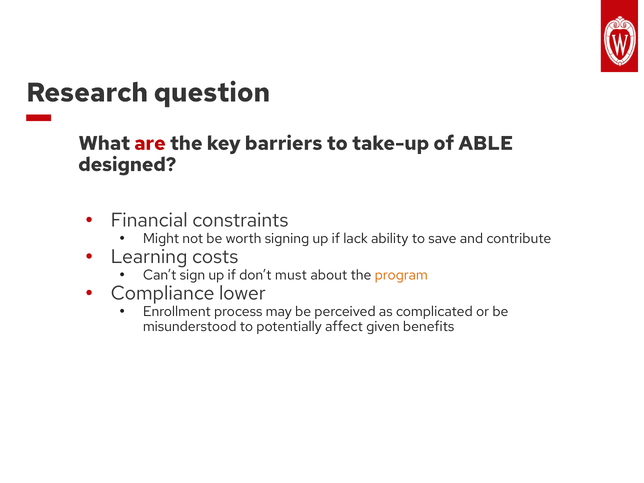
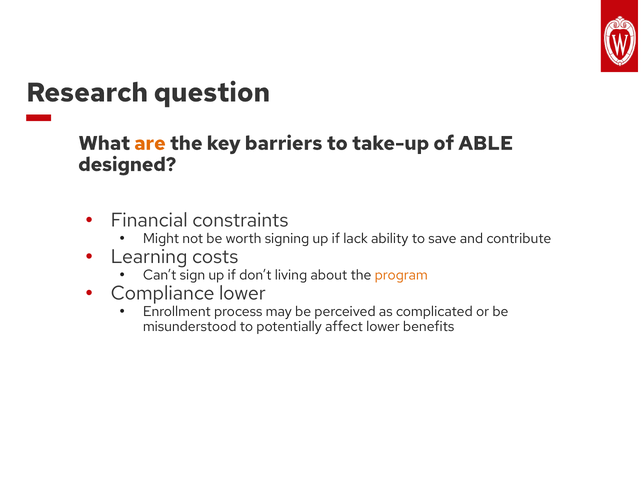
are colour: red -> orange
must: must -> living
affect given: given -> lower
